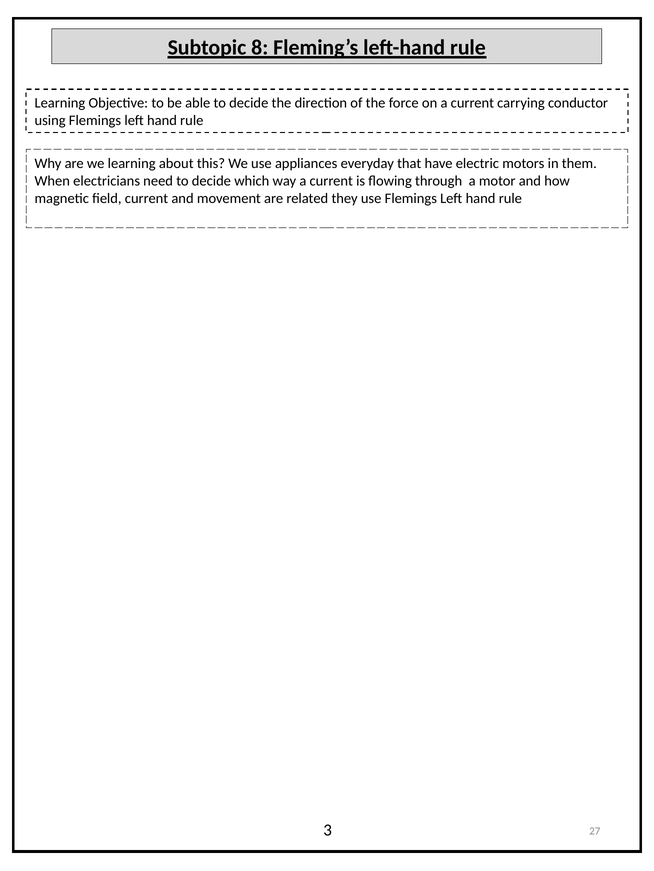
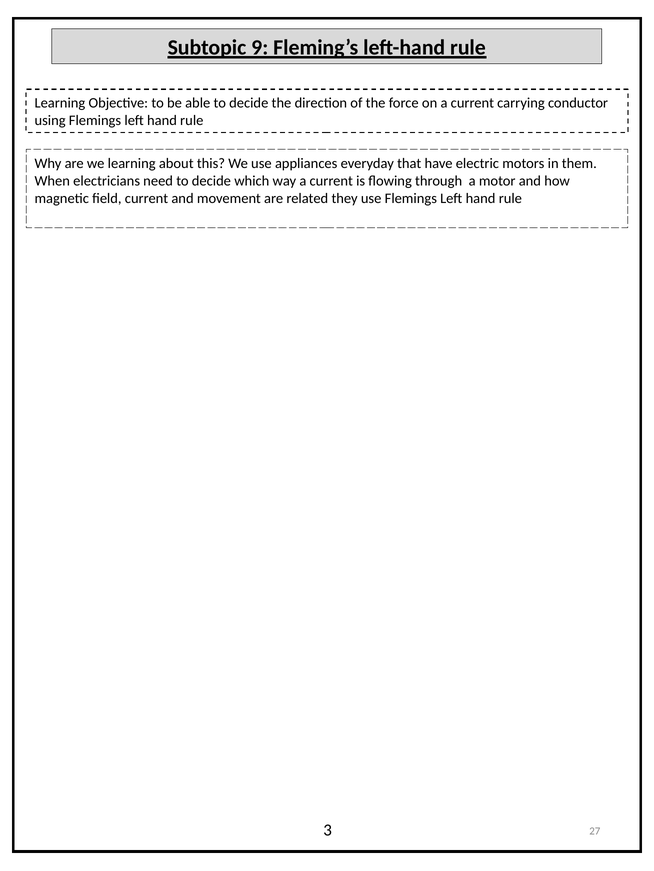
8: 8 -> 9
